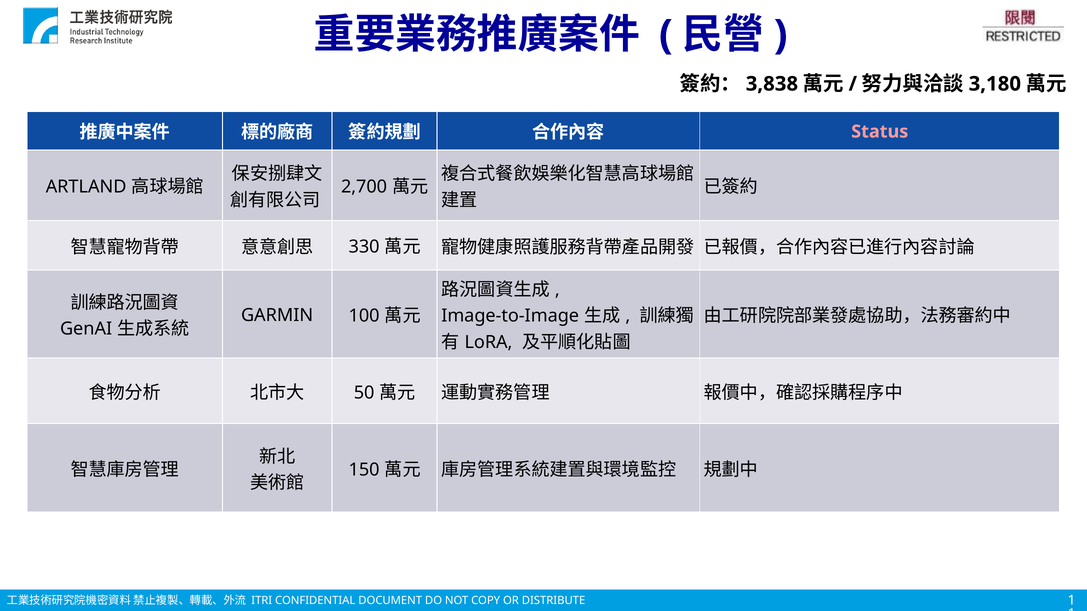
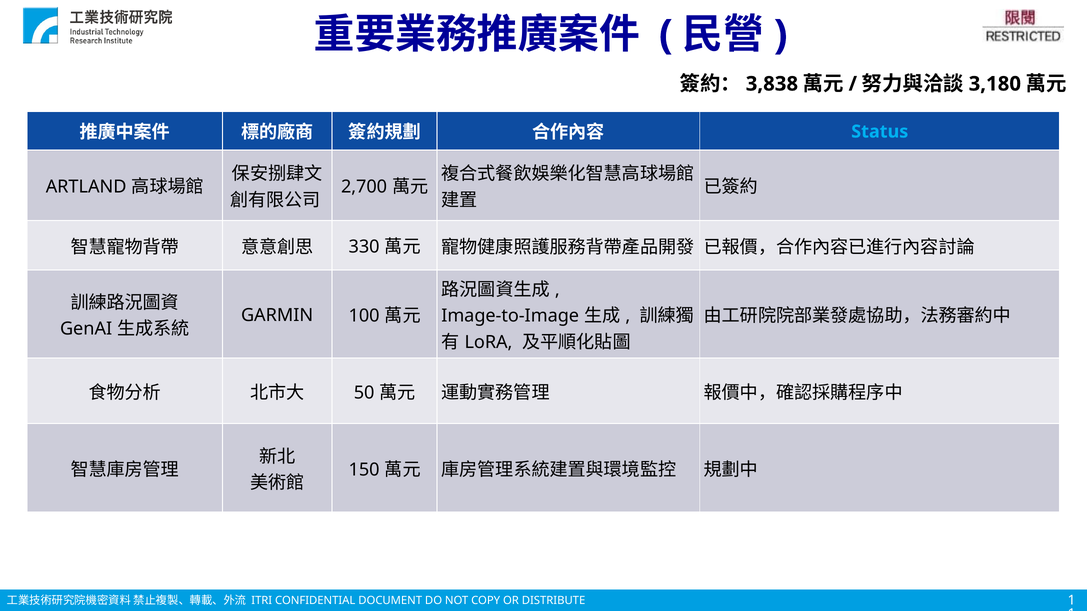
Status colour: pink -> light blue
